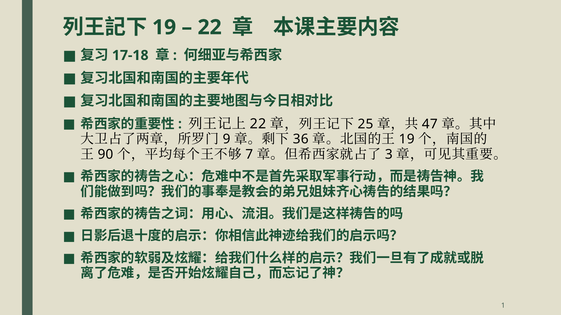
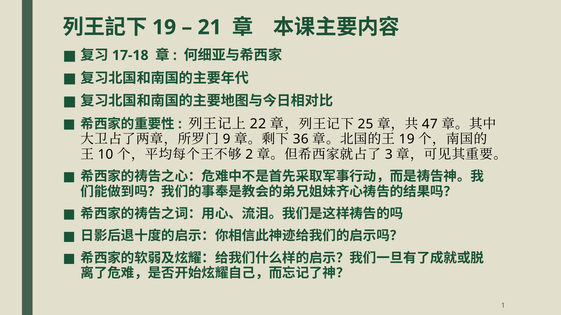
22 at (210, 27): 22 -> 21
90: 90 -> 10
7: 7 -> 2
